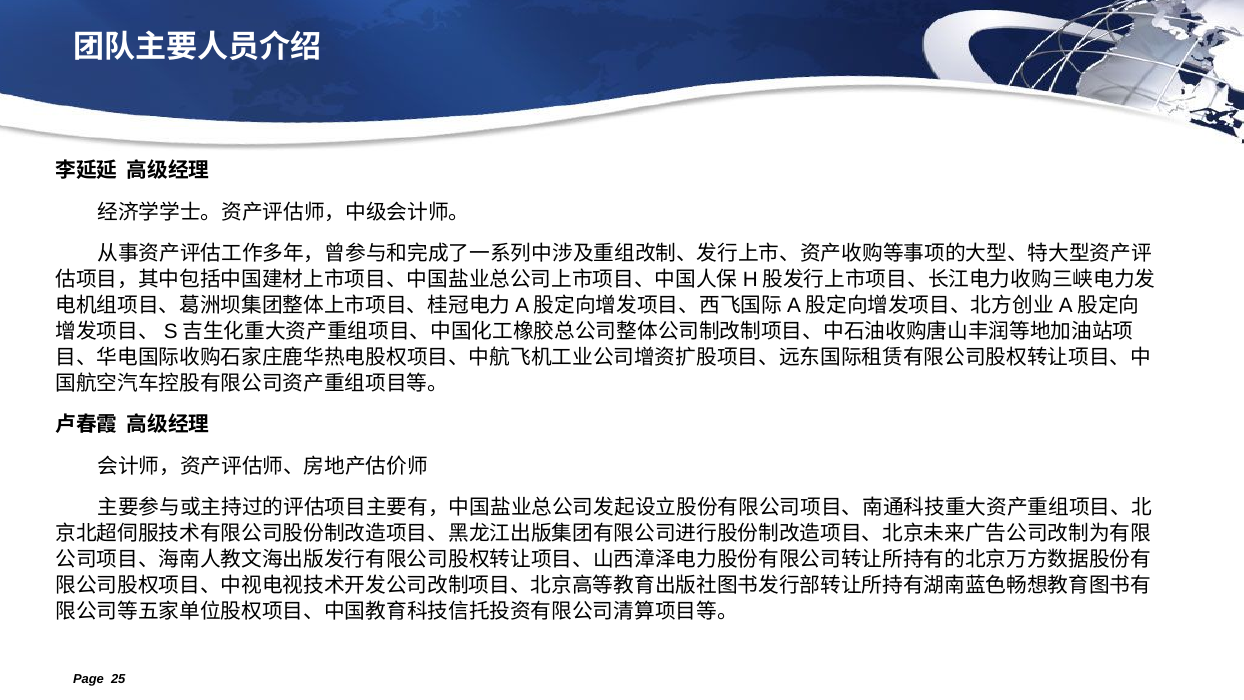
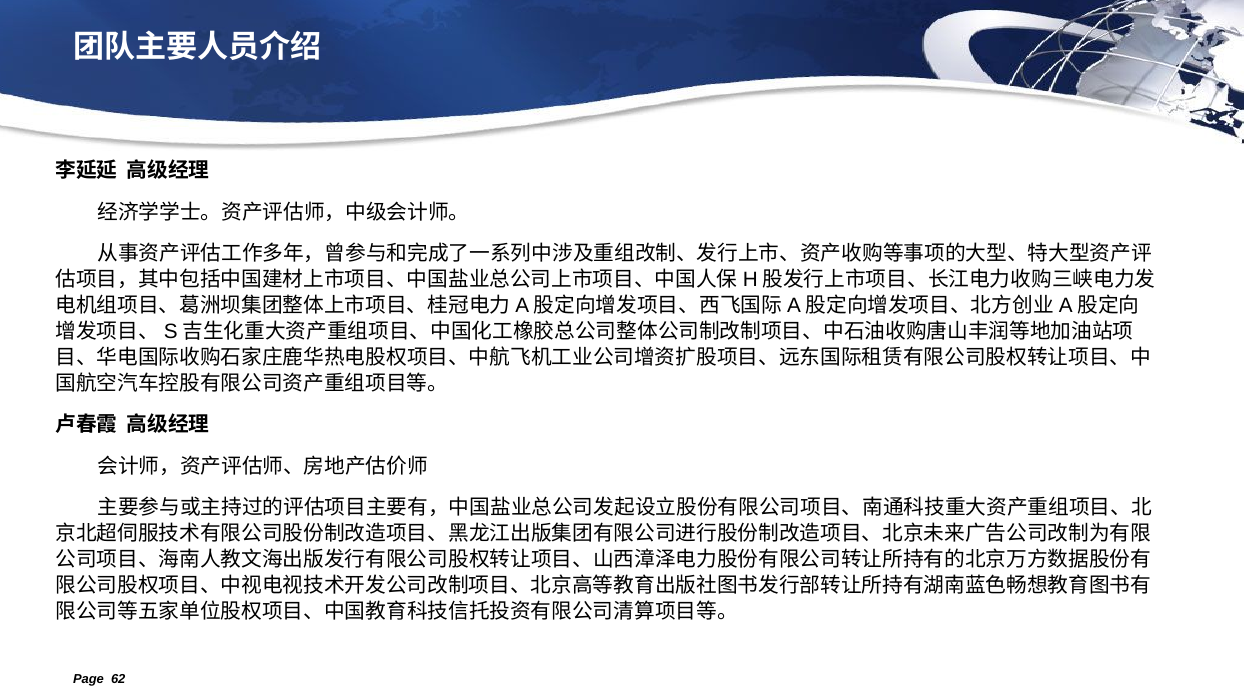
25: 25 -> 62
